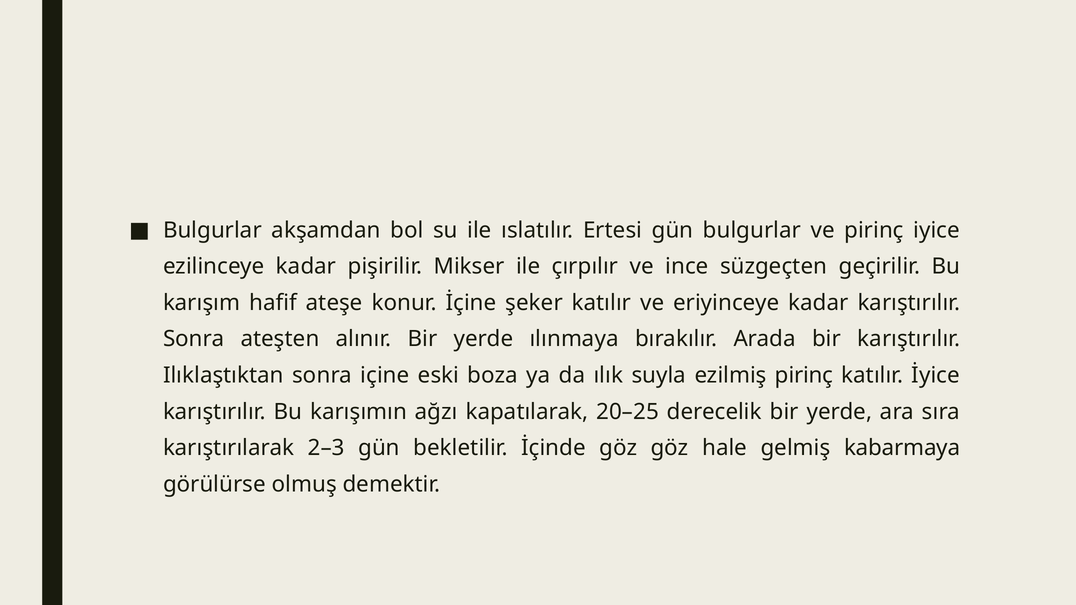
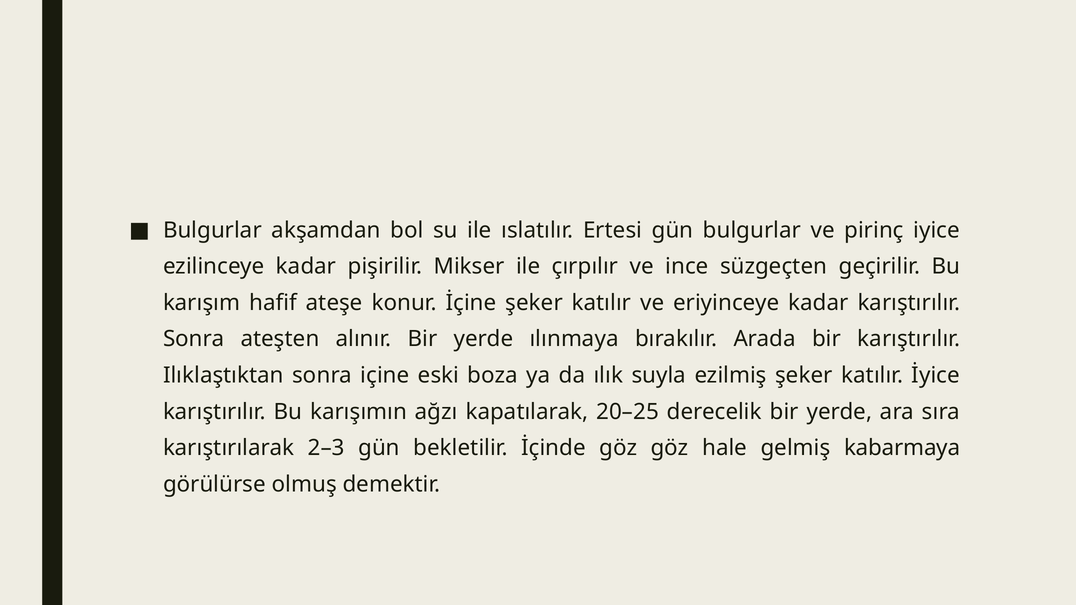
ezilmiş pirinç: pirinç -> şeker
